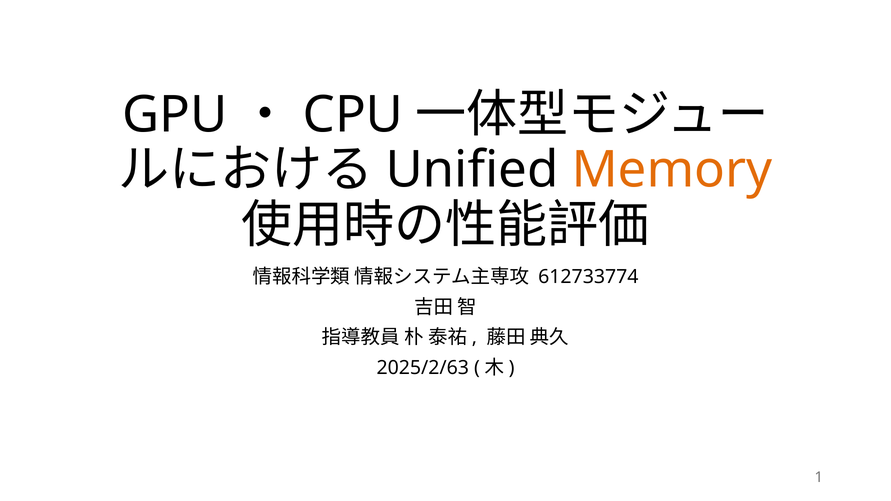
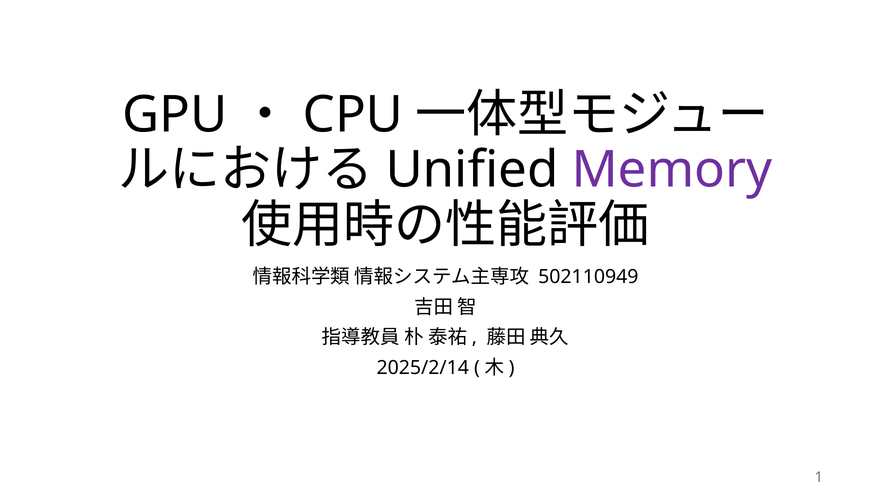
Memory colour: orange -> purple
612733774: 612733774 -> 502110949
2025/2/63: 2025/2/63 -> 2025/2/14
